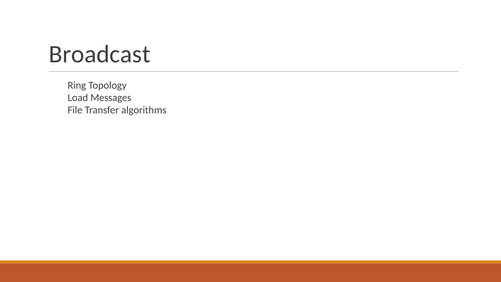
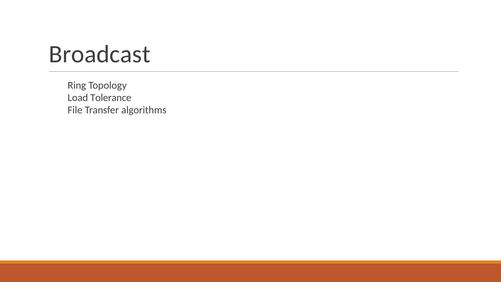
Messages: Messages -> Tolerance
